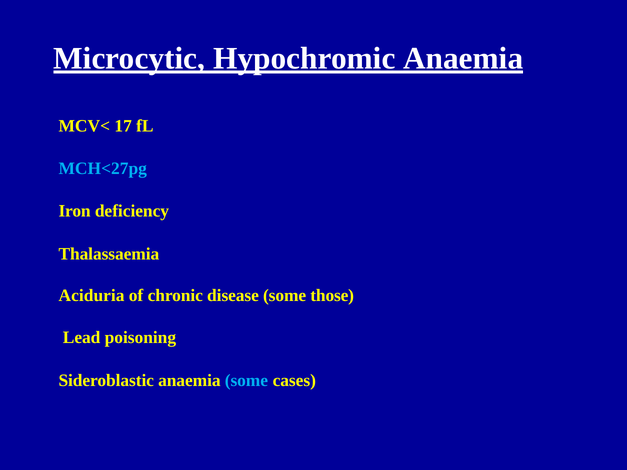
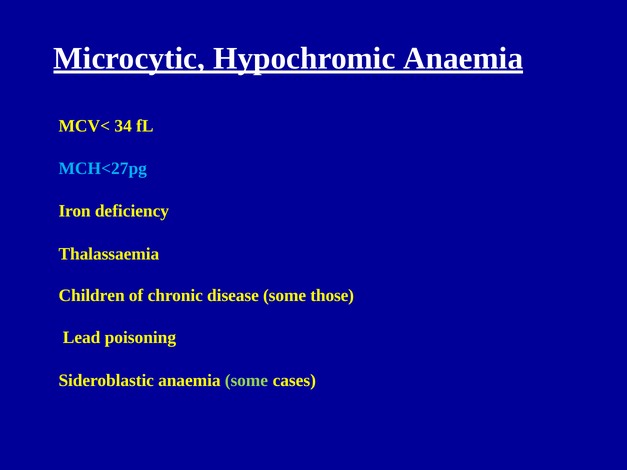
17: 17 -> 34
Aciduria: Aciduria -> Children
some at (246, 381) colour: light blue -> light green
